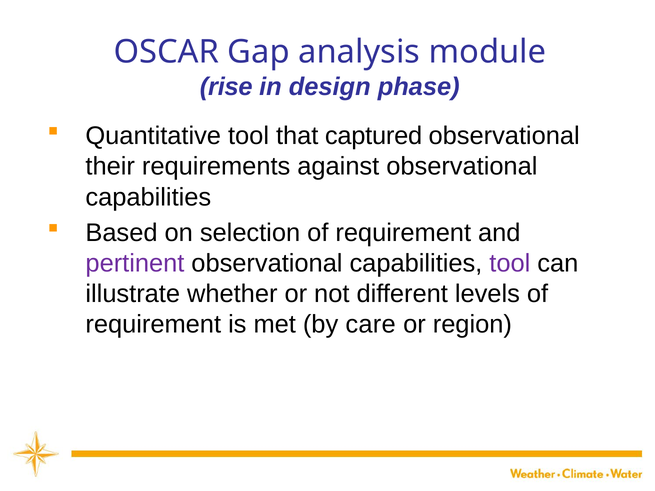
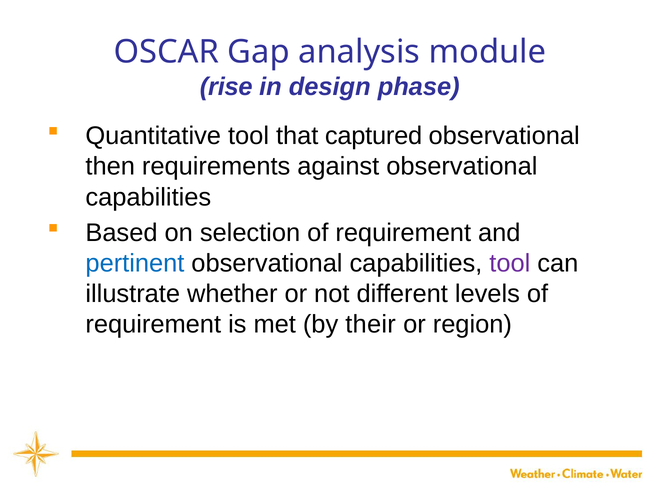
their: their -> then
pertinent colour: purple -> blue
care: care -> their
